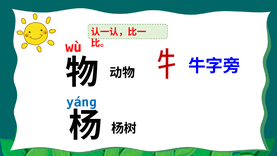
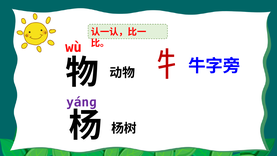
yánɡ colour: blue -> purple
